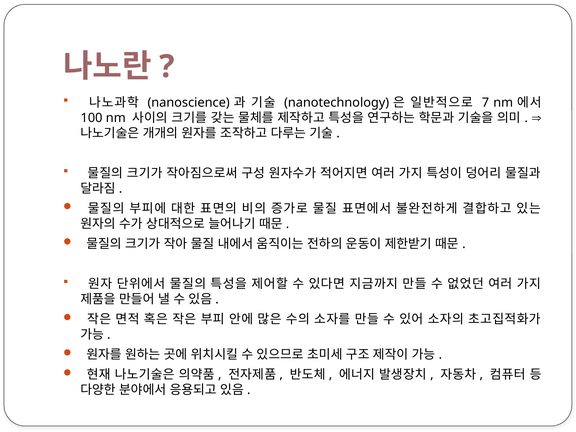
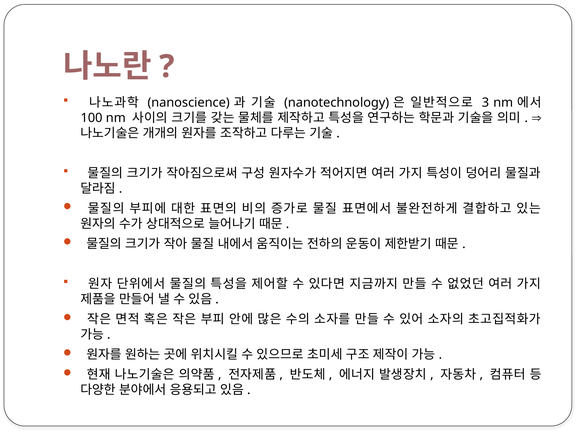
7: 7 -> 3
